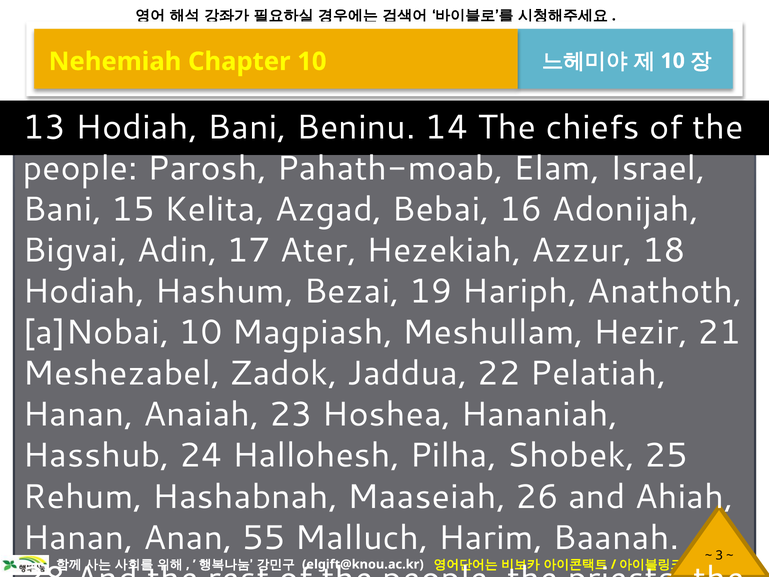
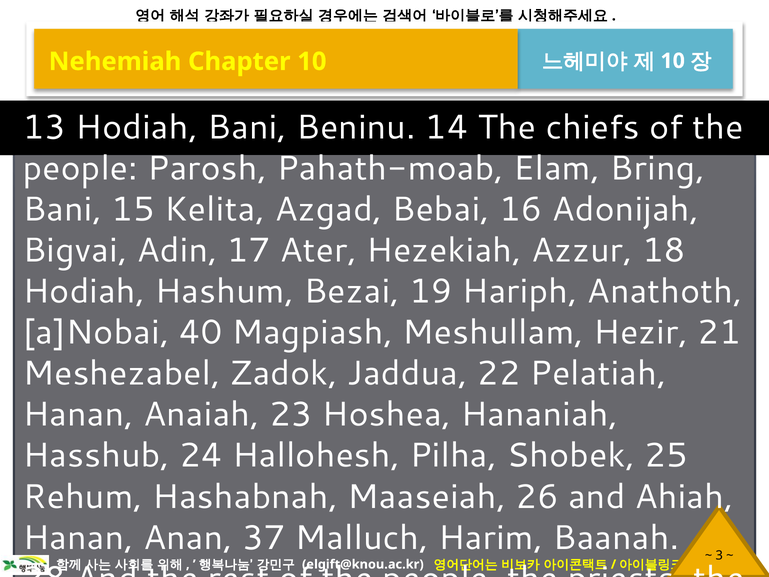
Israel: Israel -> Bring
a]Nobai 10: 10 -> 40
55: 55 -> 37
